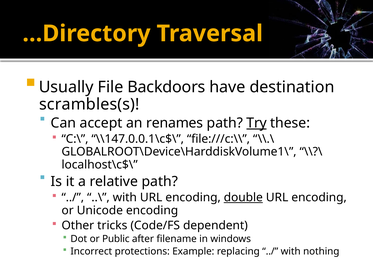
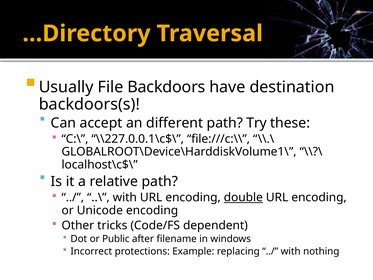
scrambles(s: scrambles(s -> backdoors(s
renames: renames -> different
Try underline: present -> none
\\147.0.0.1\c$\: \\147.0.0.1\c$\ -> \\227.0.0.1\c$\
